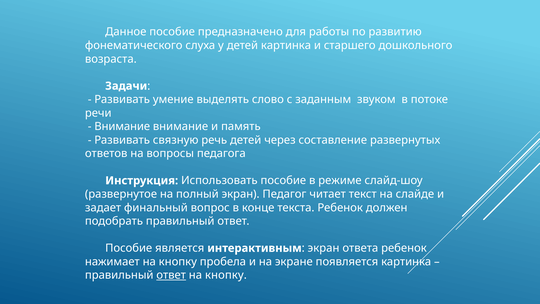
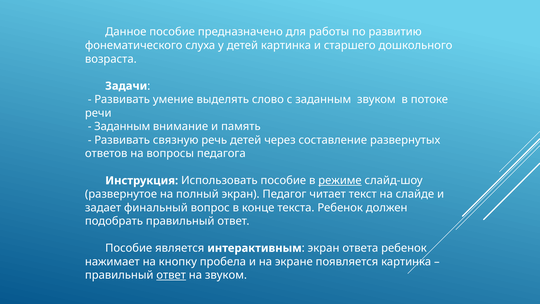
Внимание at (122, 126): Внимание -> Заданным
режиме underline: none -> present
кнопку at (226, 275): кнопку -> звуком
